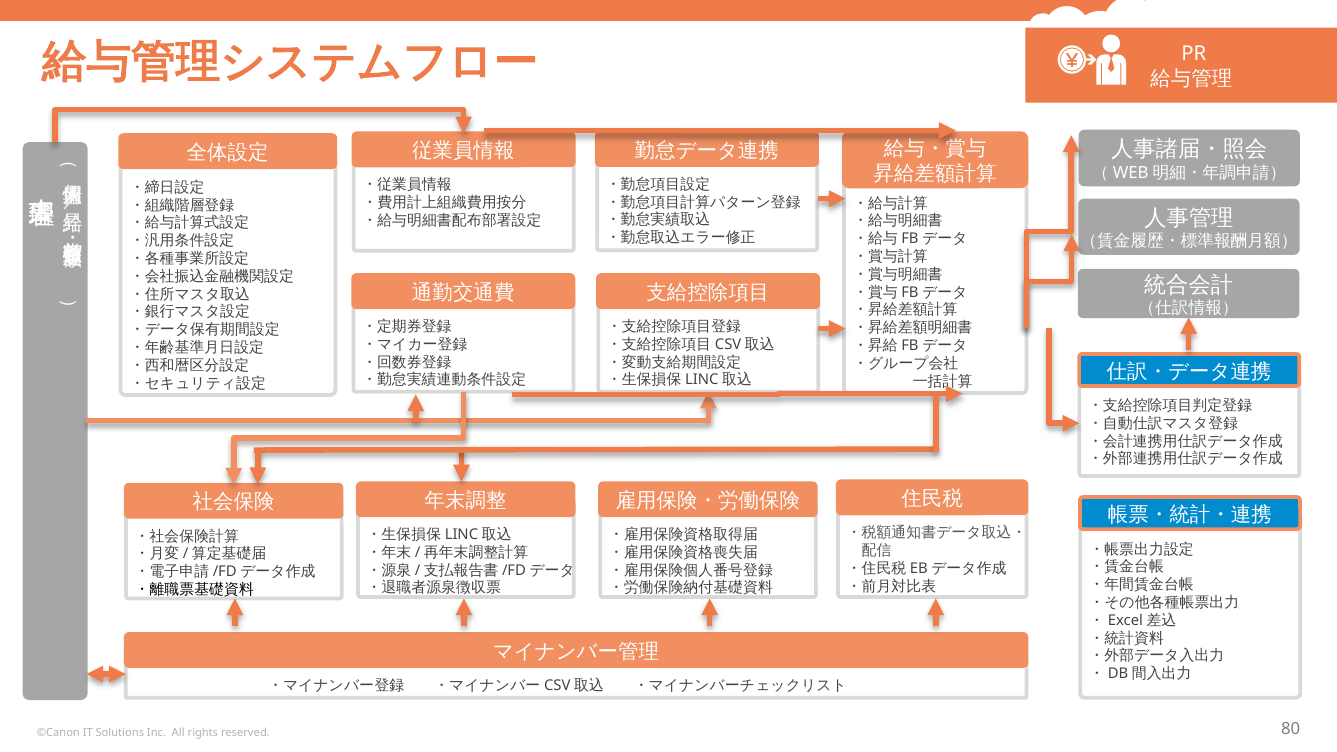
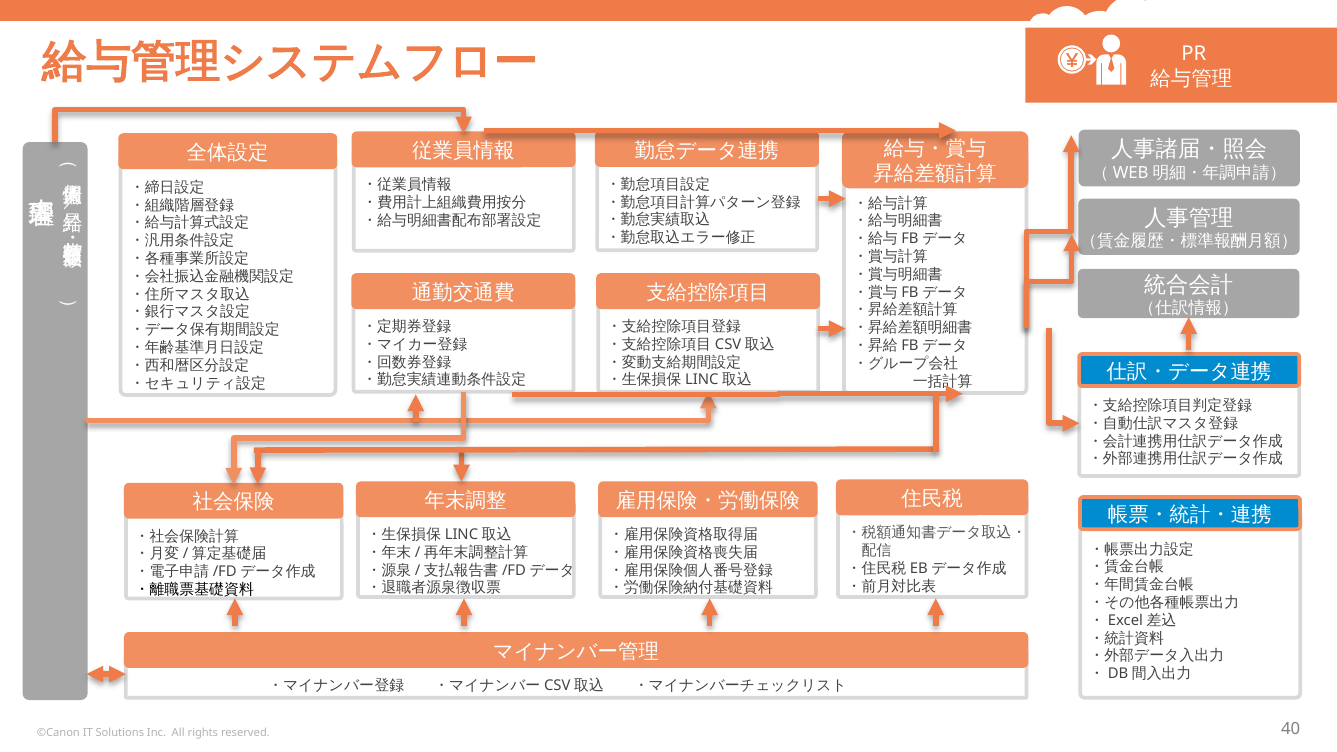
80: 80 -> 40
